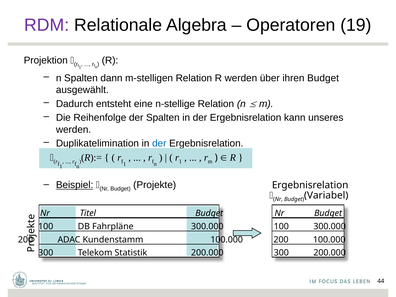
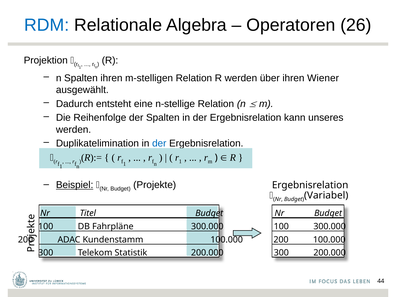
RDM colour: purple -> blue
19: 19 -> 26
Spalten dann: dann -> ihren
ihren Budget: Budget -> Wiener
